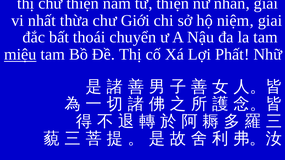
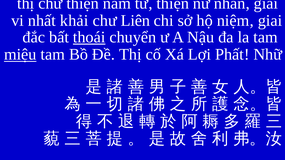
thừa: thừa -> khải
Giới: Giới -> Liên
thoái underline: none -> present
